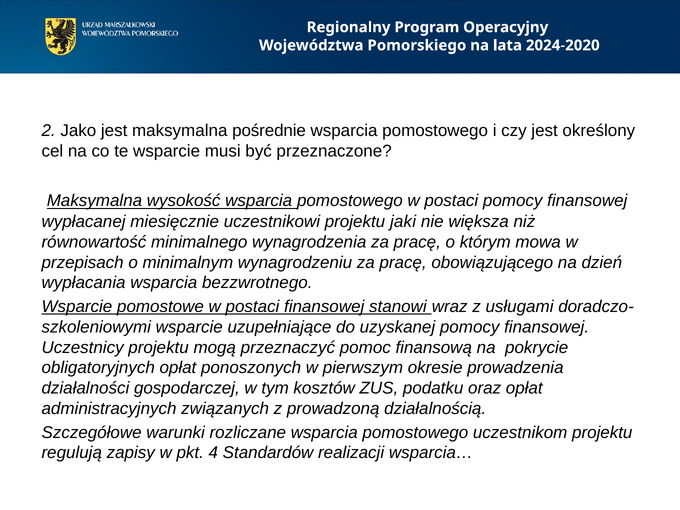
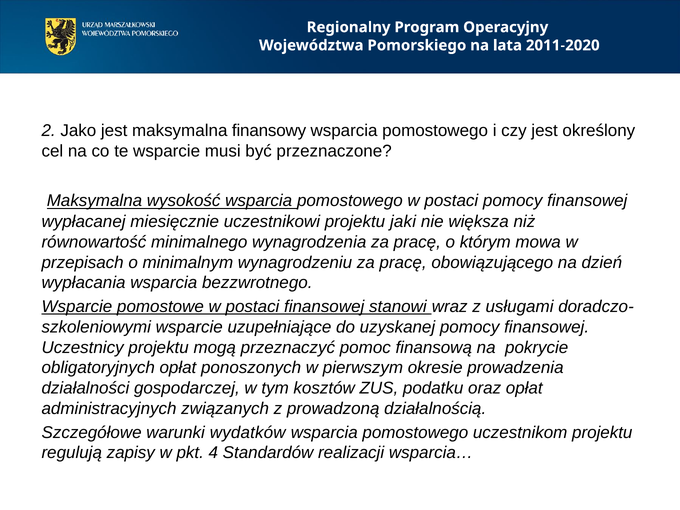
2024-2020: 2024-2020 -> 2011-2020
pośrednie: pośrednie -> finansowy
rozliczane: rozliczane -> wydatków
